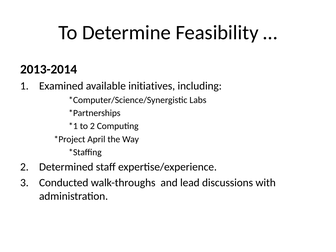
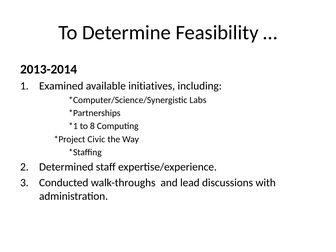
to 2: 2 -> 8
April: April -> Civic
